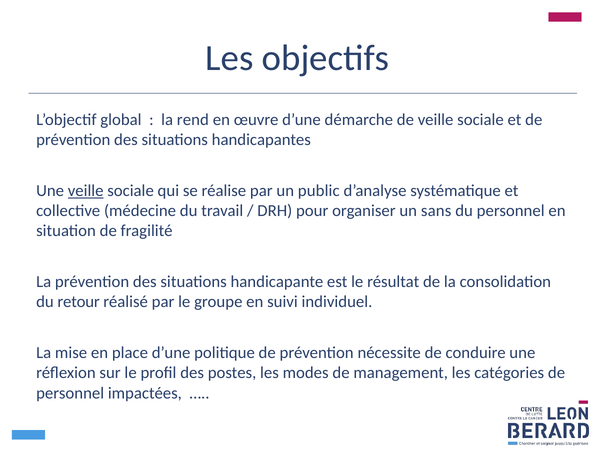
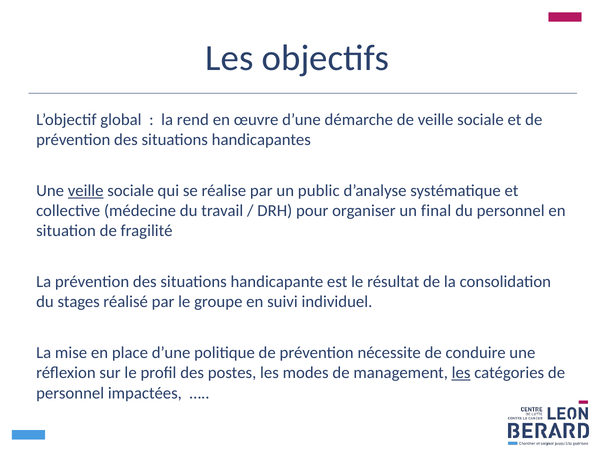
sans: sans -> final
retour: retour -> stages
les at (461, 373) underline: none -> present
